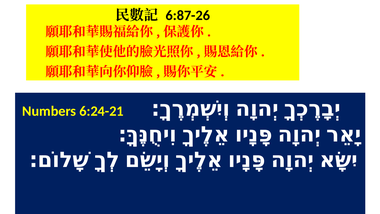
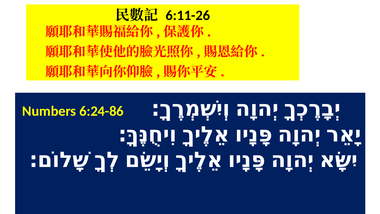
6:87-26: 6:87-26 -> 6:11-26
6:24-21: 6:24-21 -> 6:24-86
